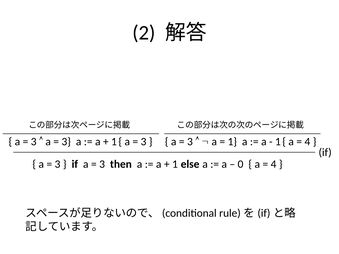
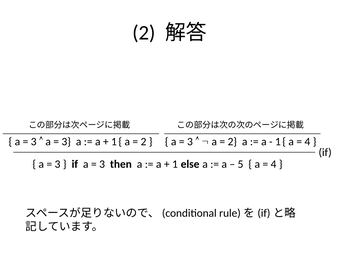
3 at (144, 142): 3 -> 2
1 at (232, 142): 1 -> 2
0: 0 -> 5
